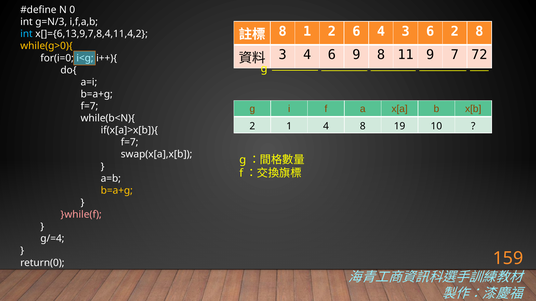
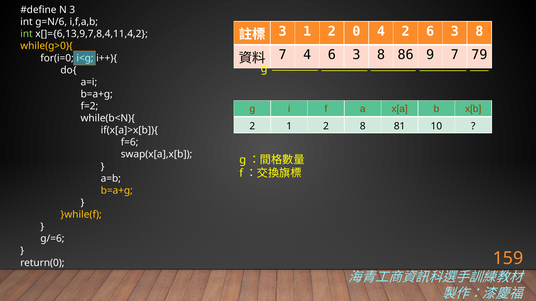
N 0: 0 -> 3
g=N/3: g=N/3 -> g=N/6
8 at (283, 31): 8 -> 3
2 6: 6 -> 0
4 3: 3 -> 2
2 at (455, 31): 2 -> 3
int at (26, 34) colour: light blue -> light green
3 at (283, 55): 3 -> 7
4 6 9: 9 -> 3
11: 11 -> 86
72: 72 -> 79
f=7 at (89, 106): f=7 -> f=2
2 1 4: 4 -> 2
19: 19 -> 81
f=7 at (130, 143): f=7 -> f=6
}while(f colour: pink -> yellow
g/=4: g/=4 -> g/=6
